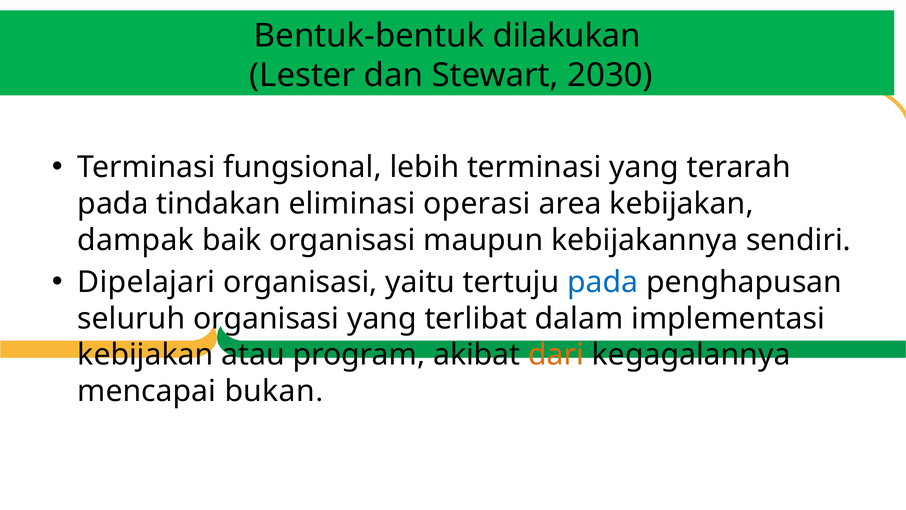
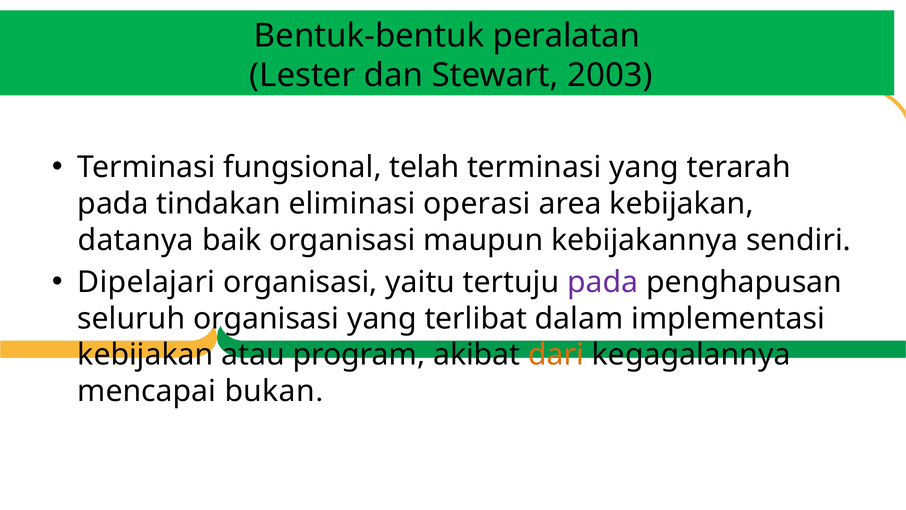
dilakukan: dilakukan -> peralatan
2030: 2030 -> 2003
lebih: lebih -> telah
dampak: dampak -> datanya
pada at (603, 282) colour: blue -> purple
